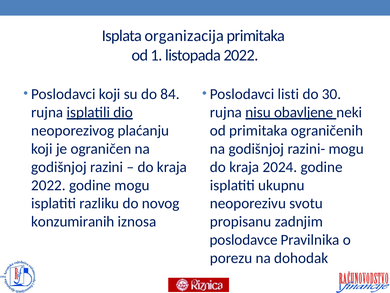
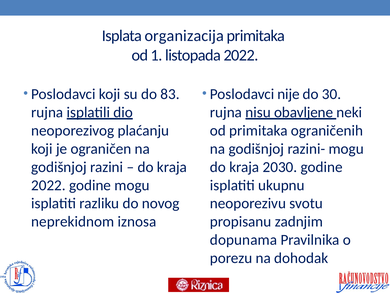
84: 84 -> 83
listi: listi -> nije
2024: 2024 -> 2030
konzumiranih: konzumiranih -> neprekidnom
poslodavce: poslodavce -> dopunama
